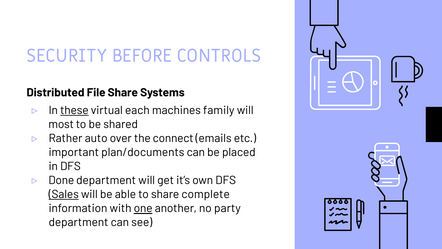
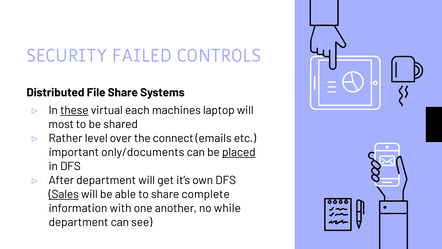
BEFORE: BEFORE -> FAILED
family: family -> laptop
auto: auto -> level
plan/documents: plan/documents -> only/documents
placed underline: none -> present
Done: Done -> After
one underline: present -> none
party: party -> while
